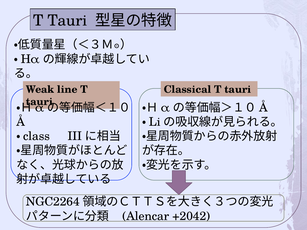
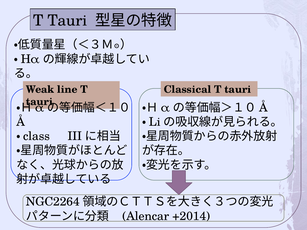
+2042: +2042 -> +2014
